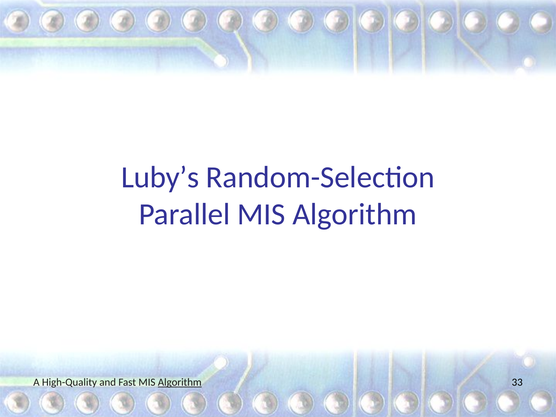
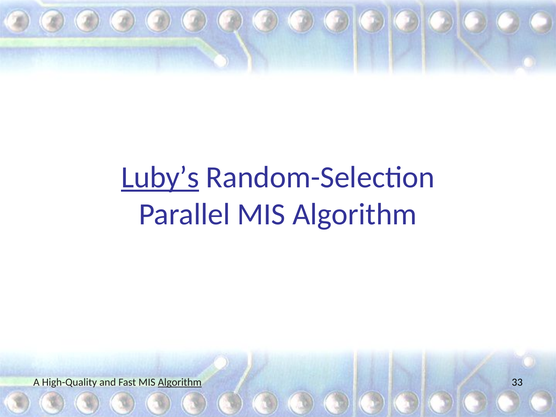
Luby’s underline: none -> present
